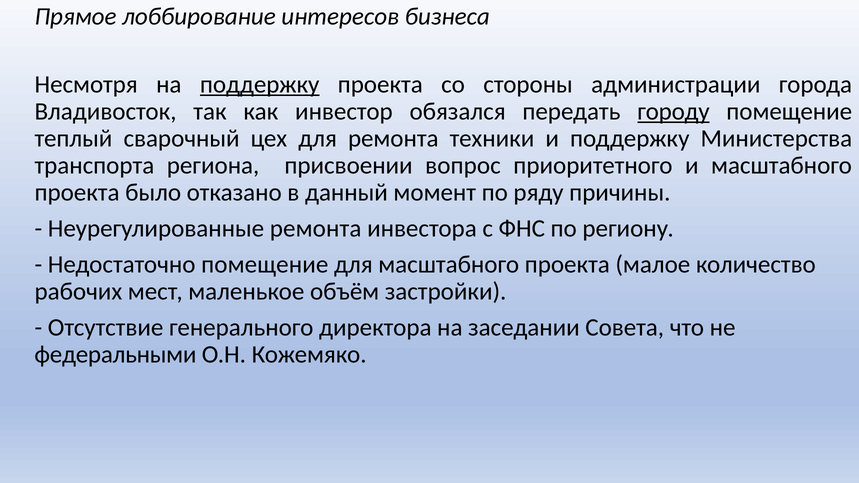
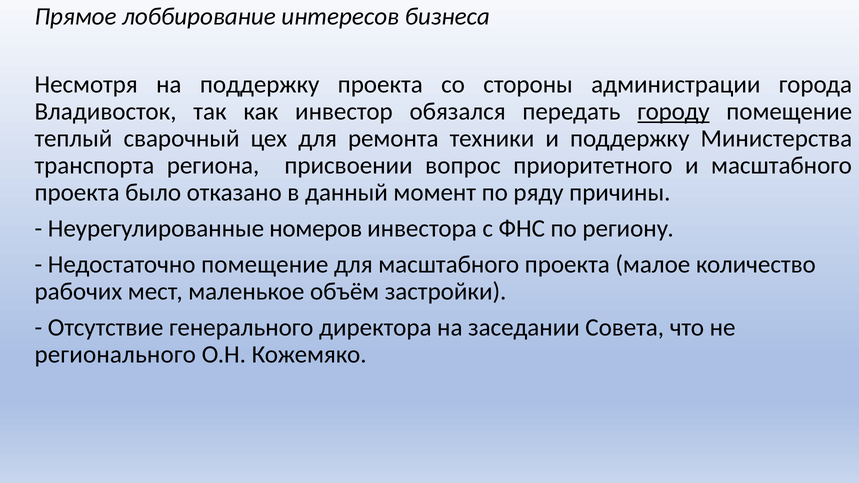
поддержку at (260, 85) underline: present -> none
Неурегулированные ремонта: ремонта -> номеров
федеральными: федеральными -> регионального
